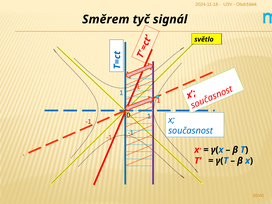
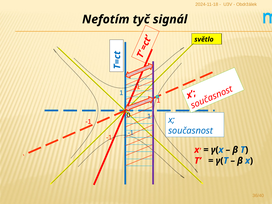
Směrem: Směrem -> Nefotím
